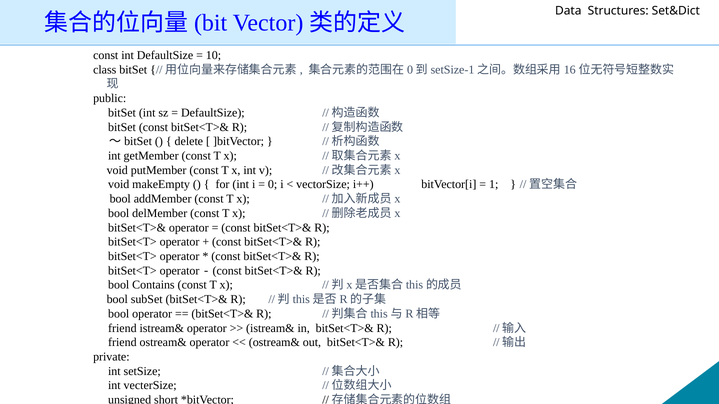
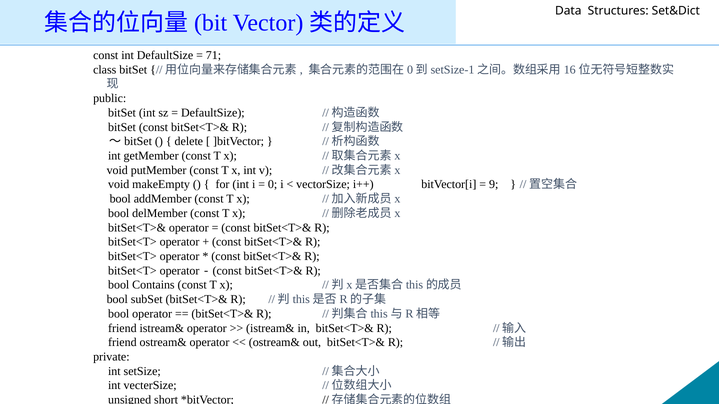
10: 10 -> 71
1: 1 -> 9
